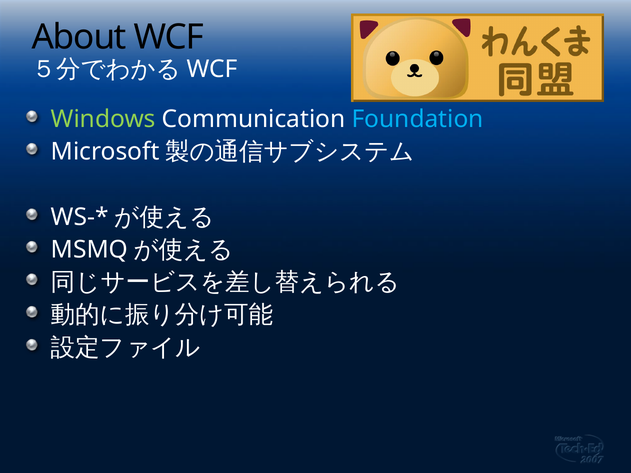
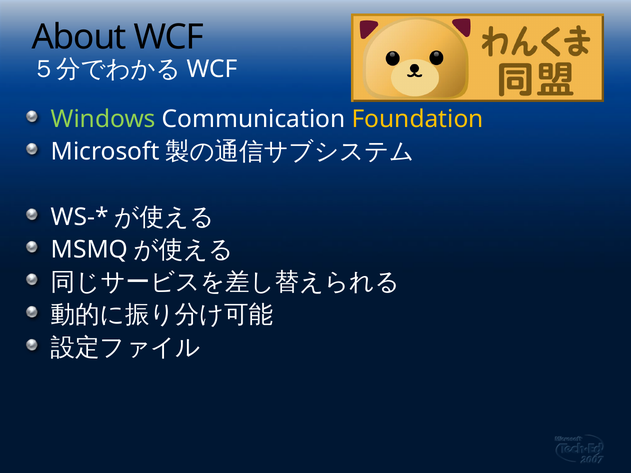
Foundation colour: light blue -> yellow
